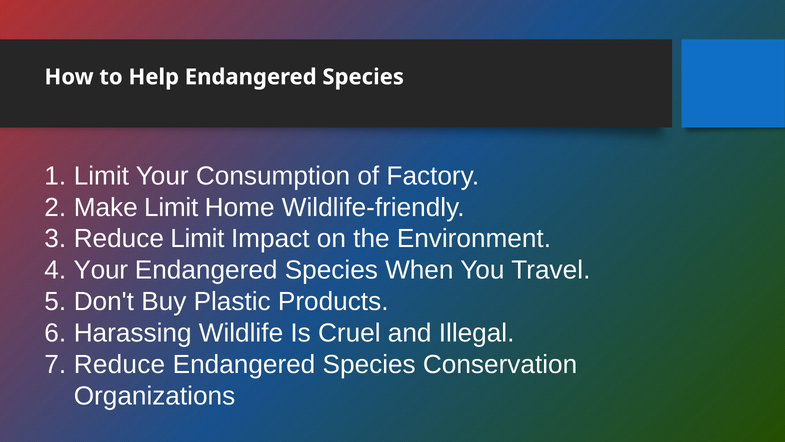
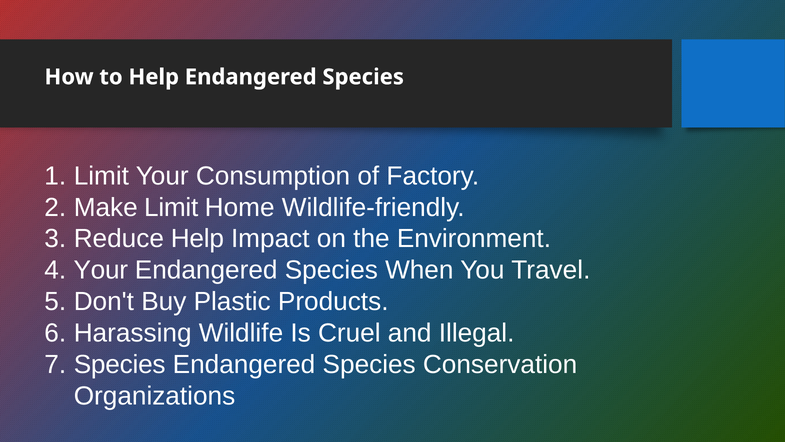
Reduce Limit: Limit -> Help
Reduce at (119, 364): Reduce -> Species
